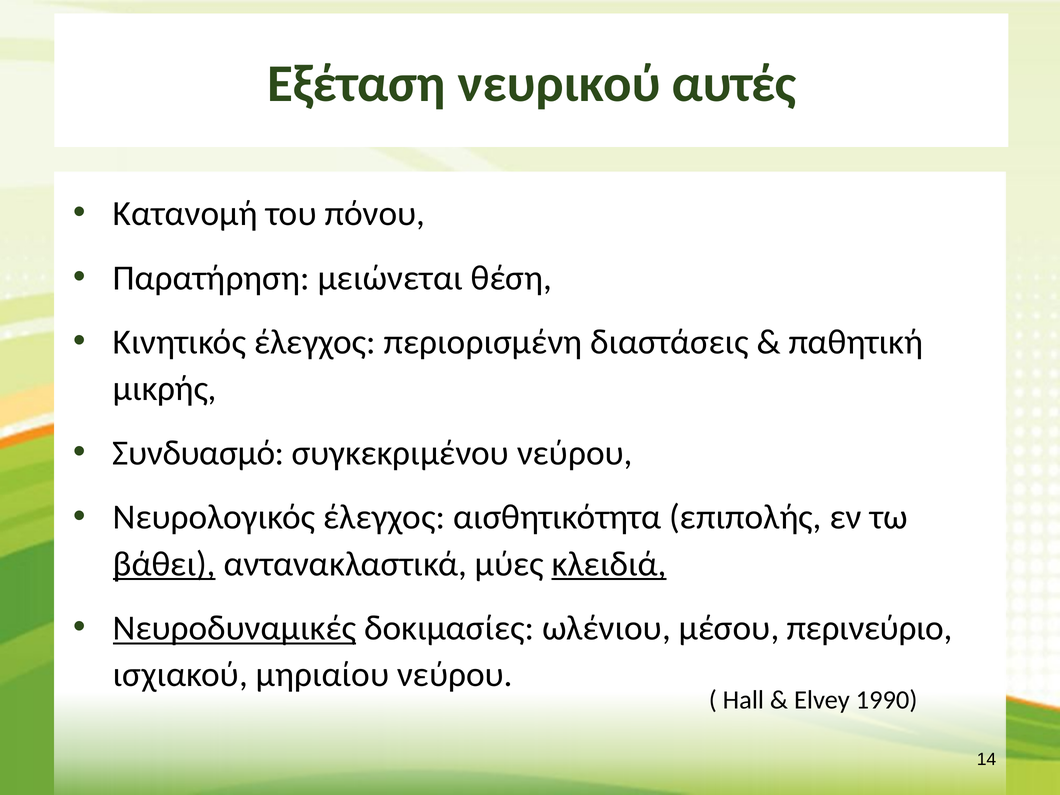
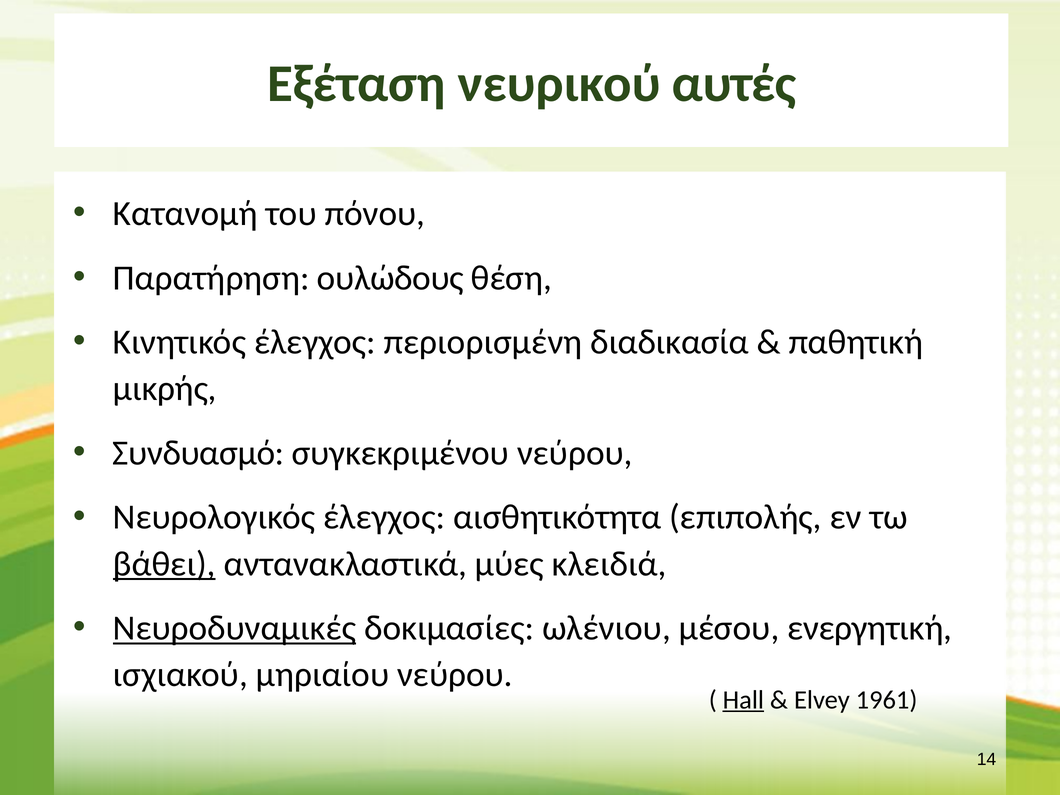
μειώνεται: μειώνεται -> ουλώδους
διαστάσεις: διαστάσεις -> διαδικασία
κλειδιά underline: present -> none
περινεύριο: περινεύριο -> ενεργητική
Hall underline: none -> present
1990: 1990 -> 1961
